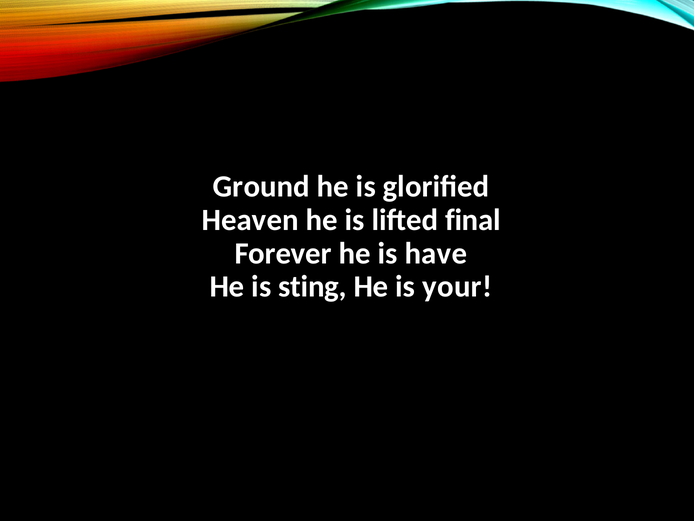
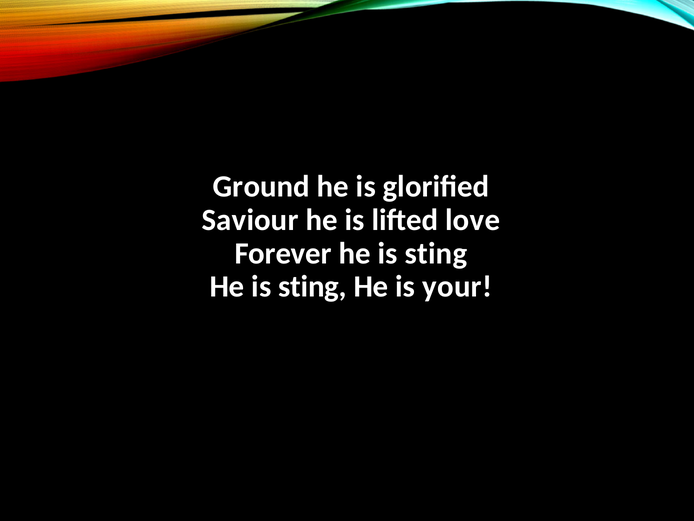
Heaven: Heaven -> Saviour
final: final -> love
Forever he is have: have -> sting
